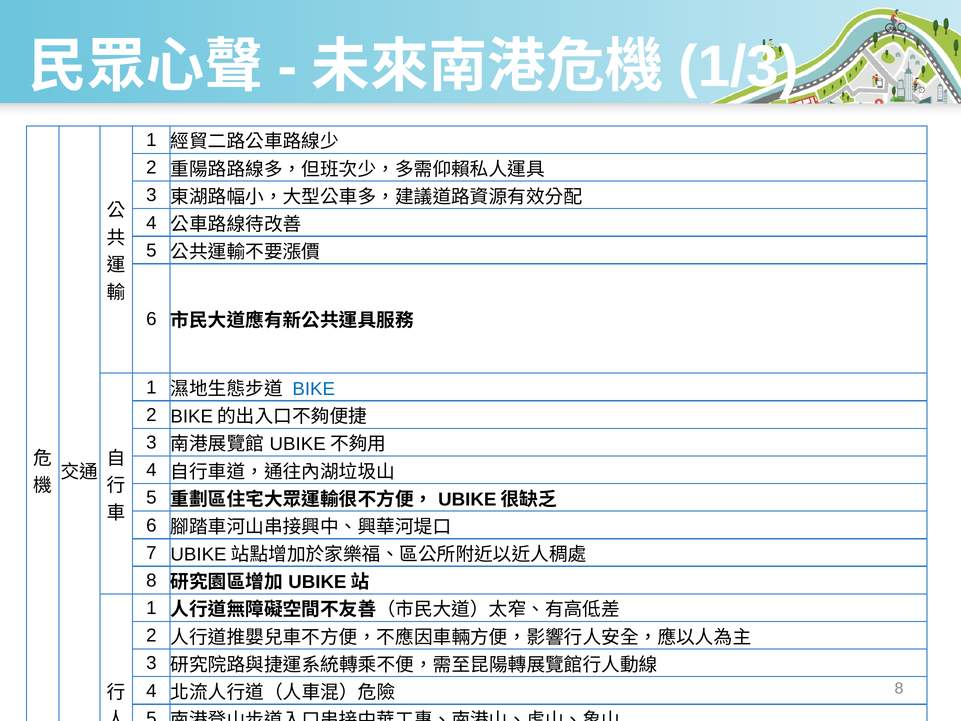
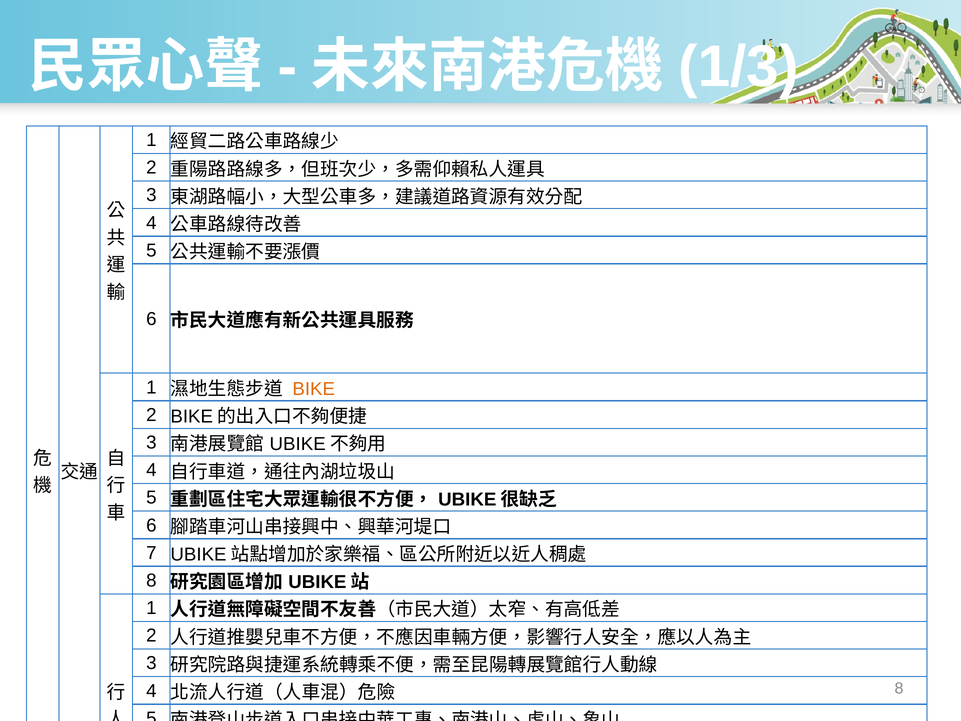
BIKE colour: blue -> orange
